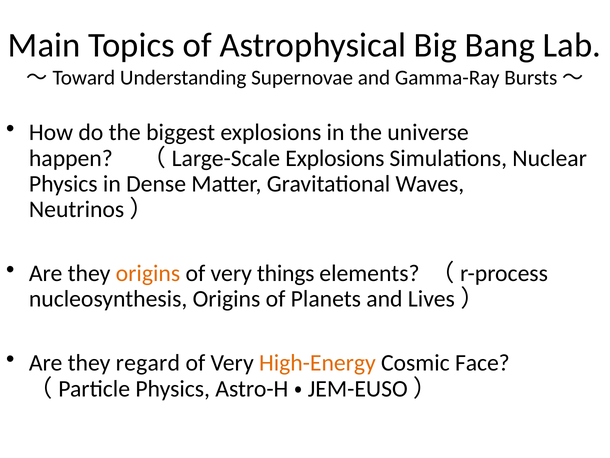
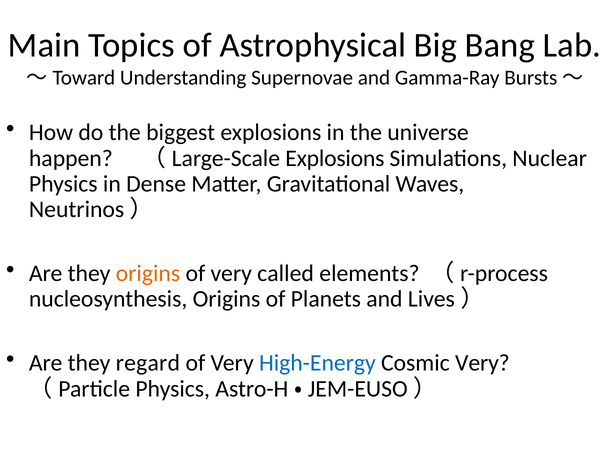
things: things -> called
High-Energy colour: orange -> blue
Cosmic Face: Face -> Very
